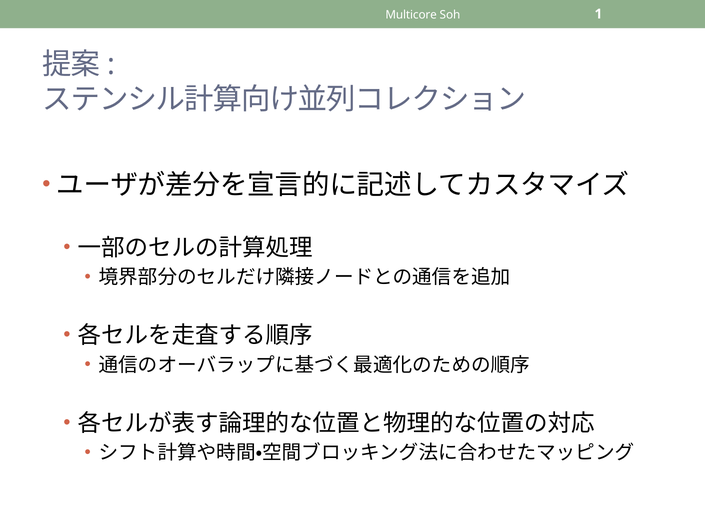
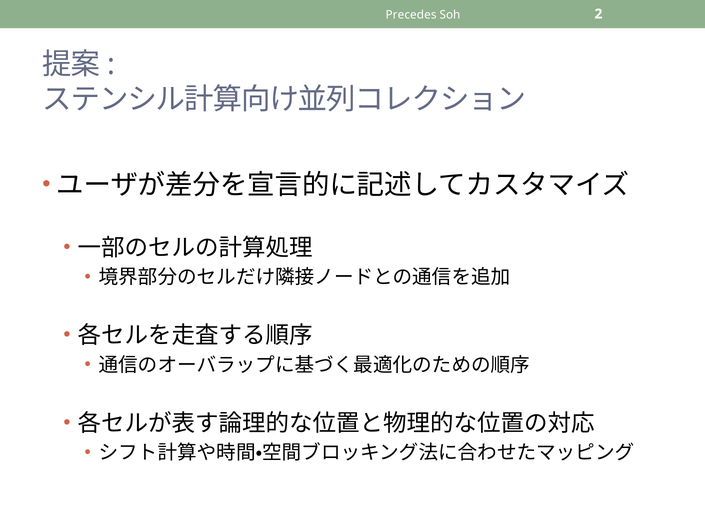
Multicore: Multicore -> Precedes
1: 1 -> 2
